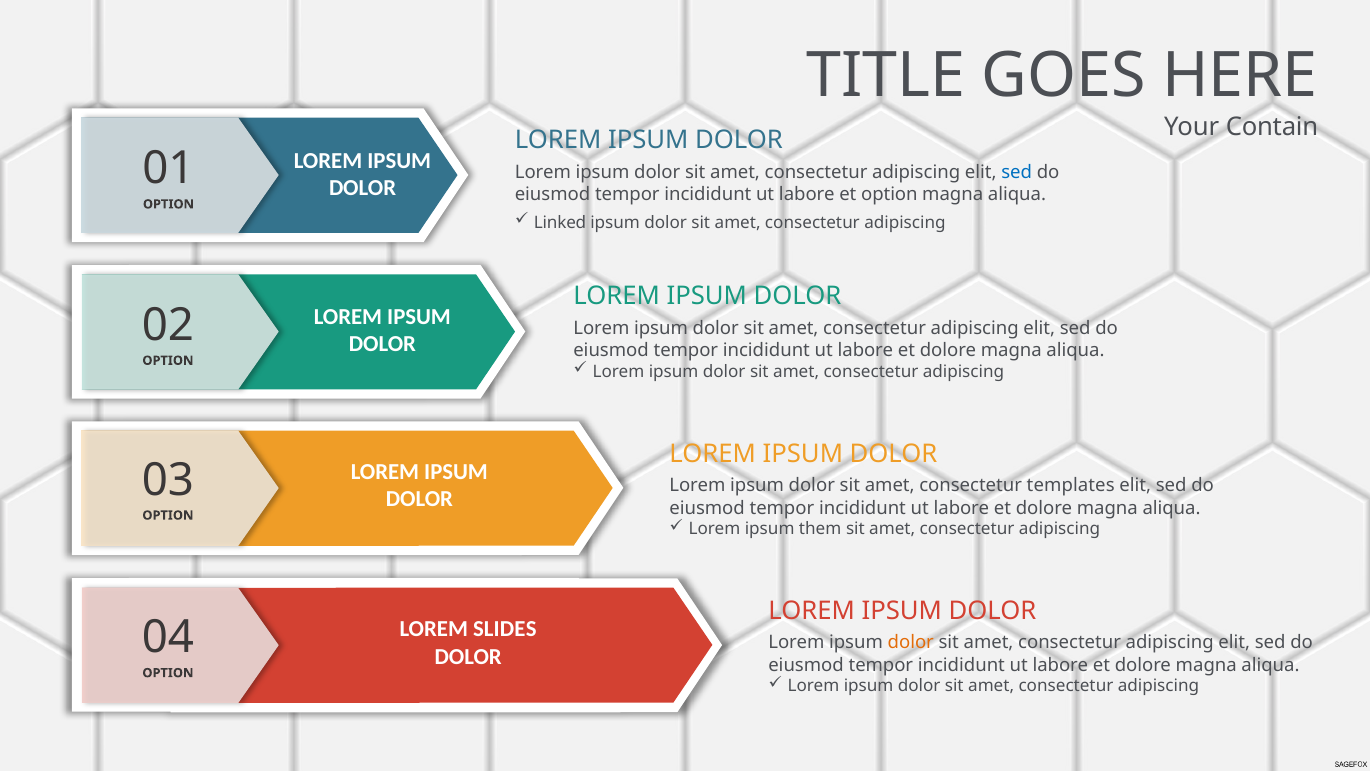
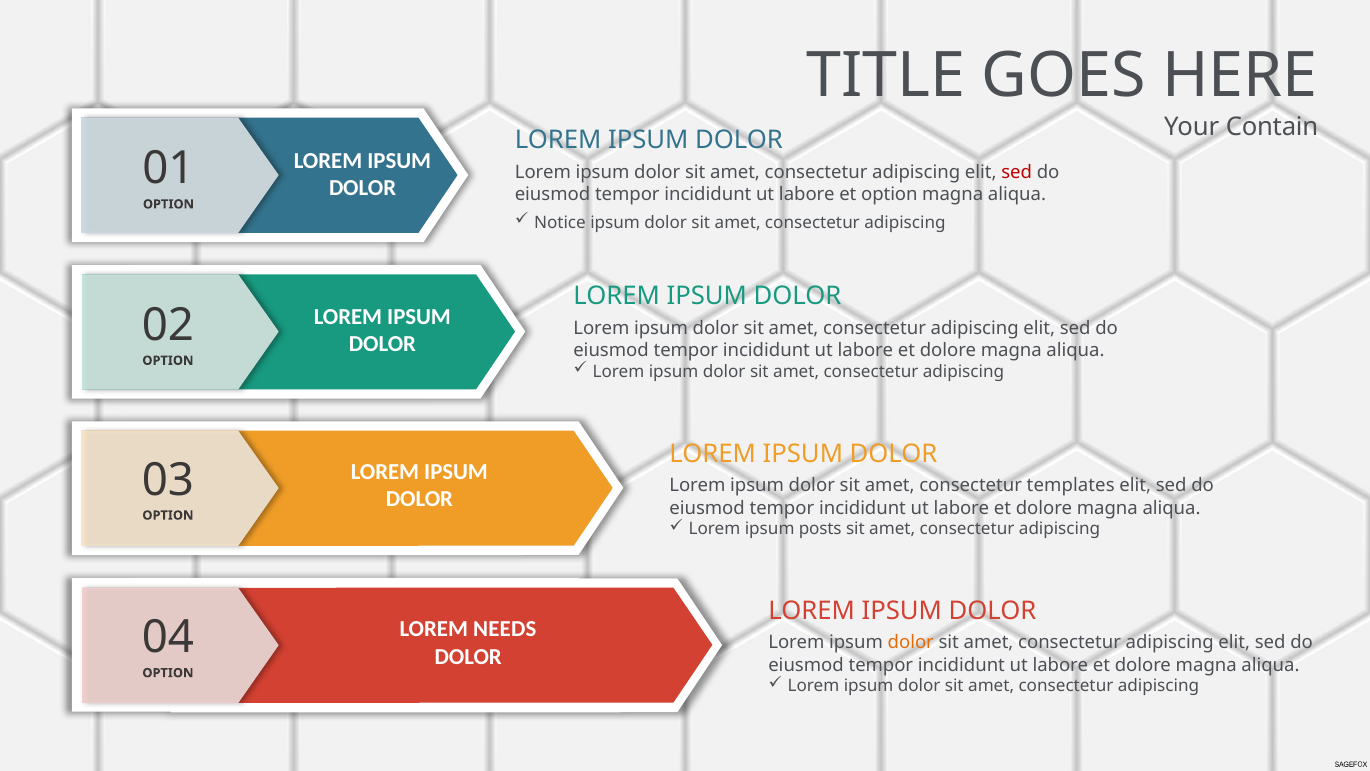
sed at (1017, 172) colour: blue -> red
Linked: Linked -> Notice
them: them -> posts
SLIDES: SLIDES -> NEEDS
